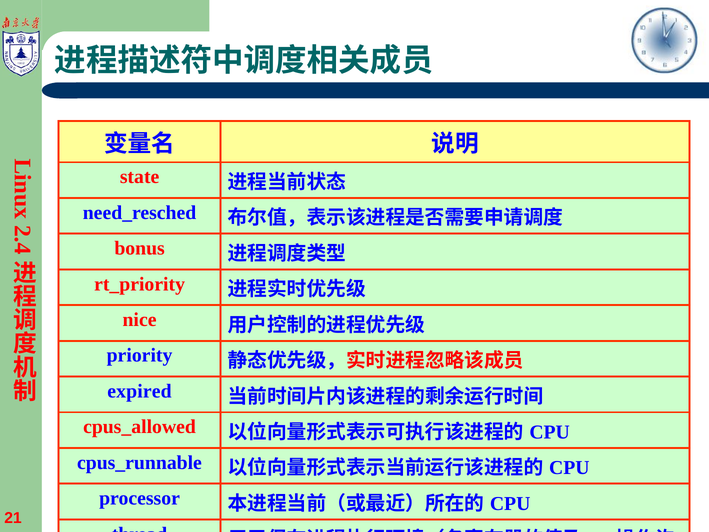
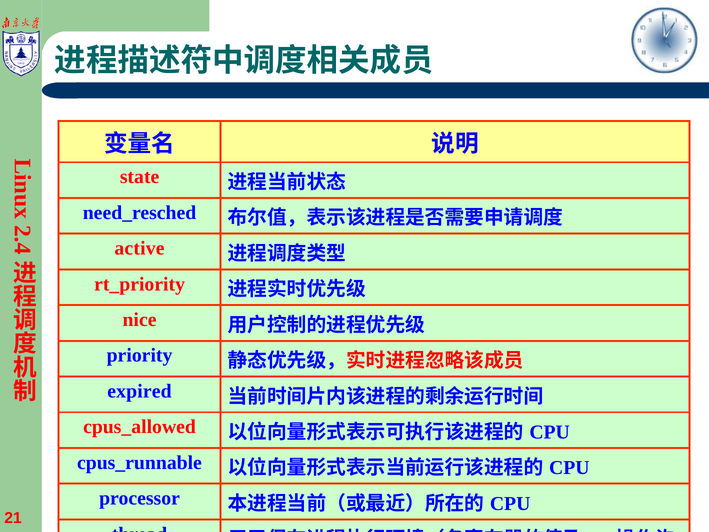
bonus: bonus -> active
